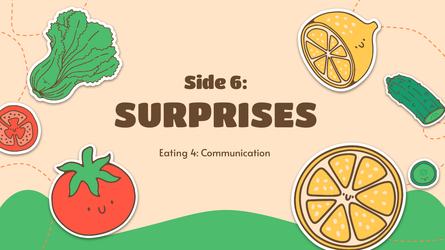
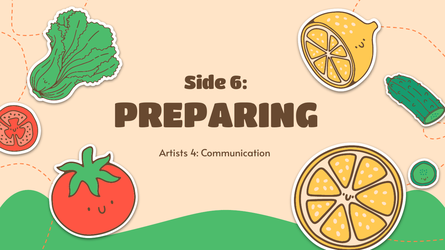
SURPRISES: SURPRISES -> PREPARING
Eating: Eating -> Artists
